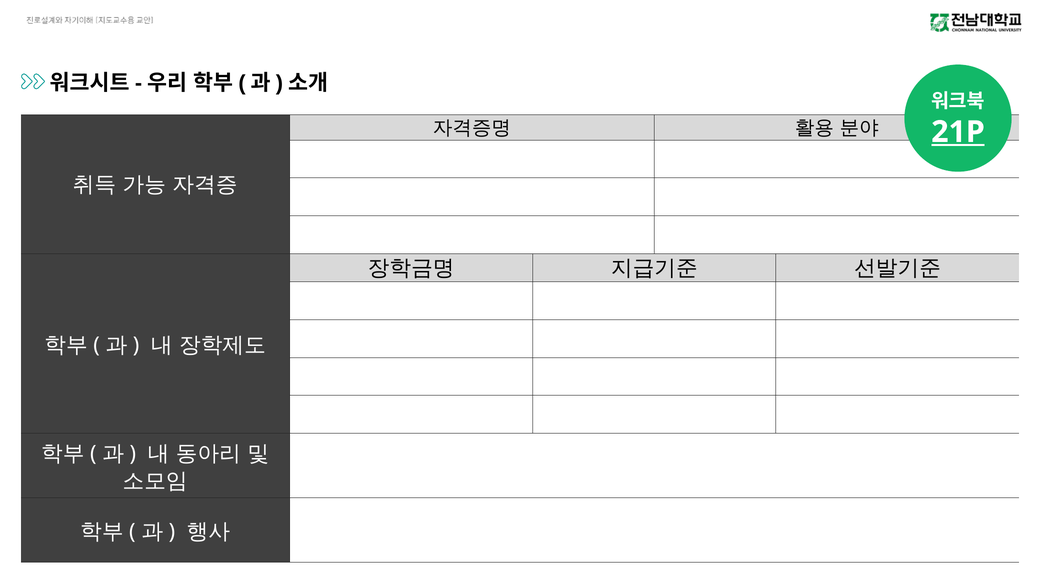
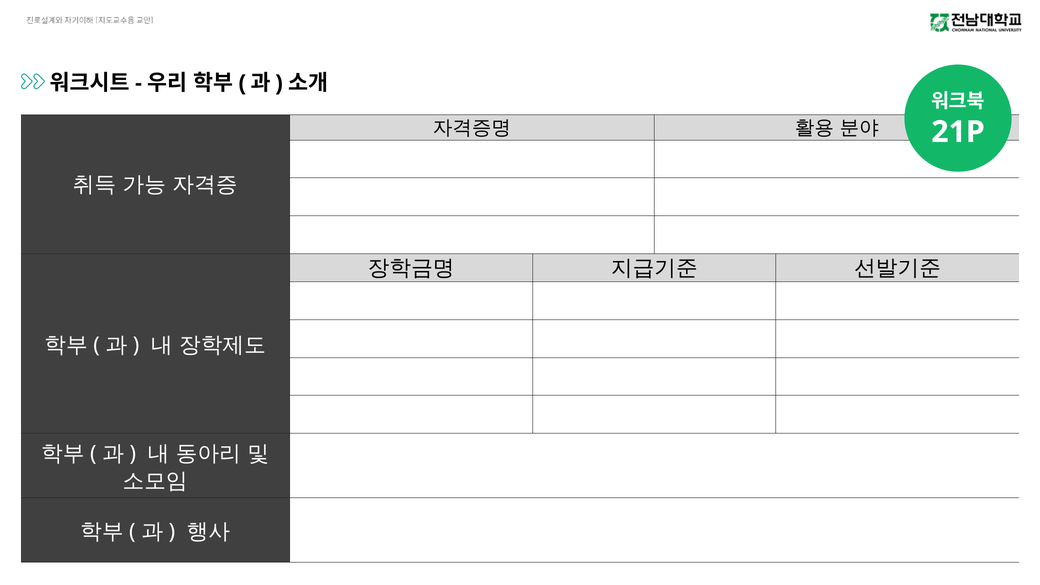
21P underline: present -> none
